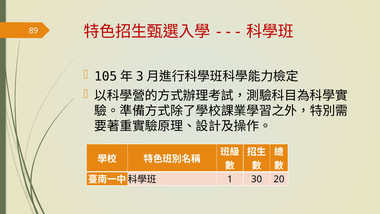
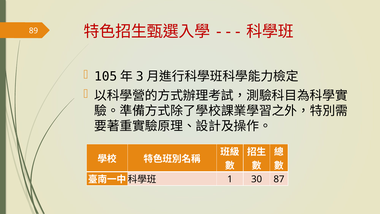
20: 20 -> 87
